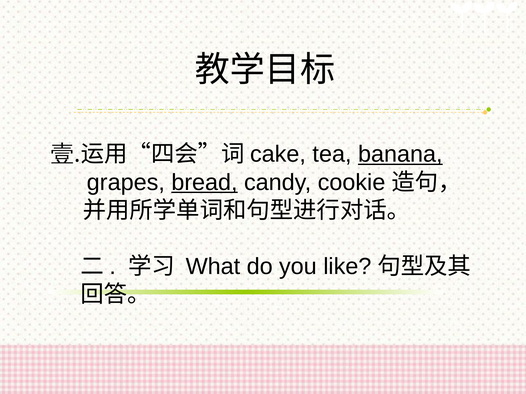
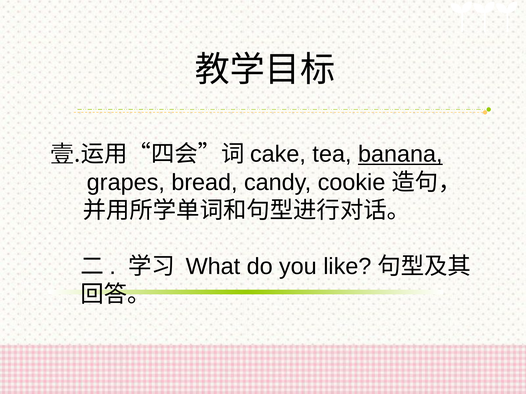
bread underline: present -> none
